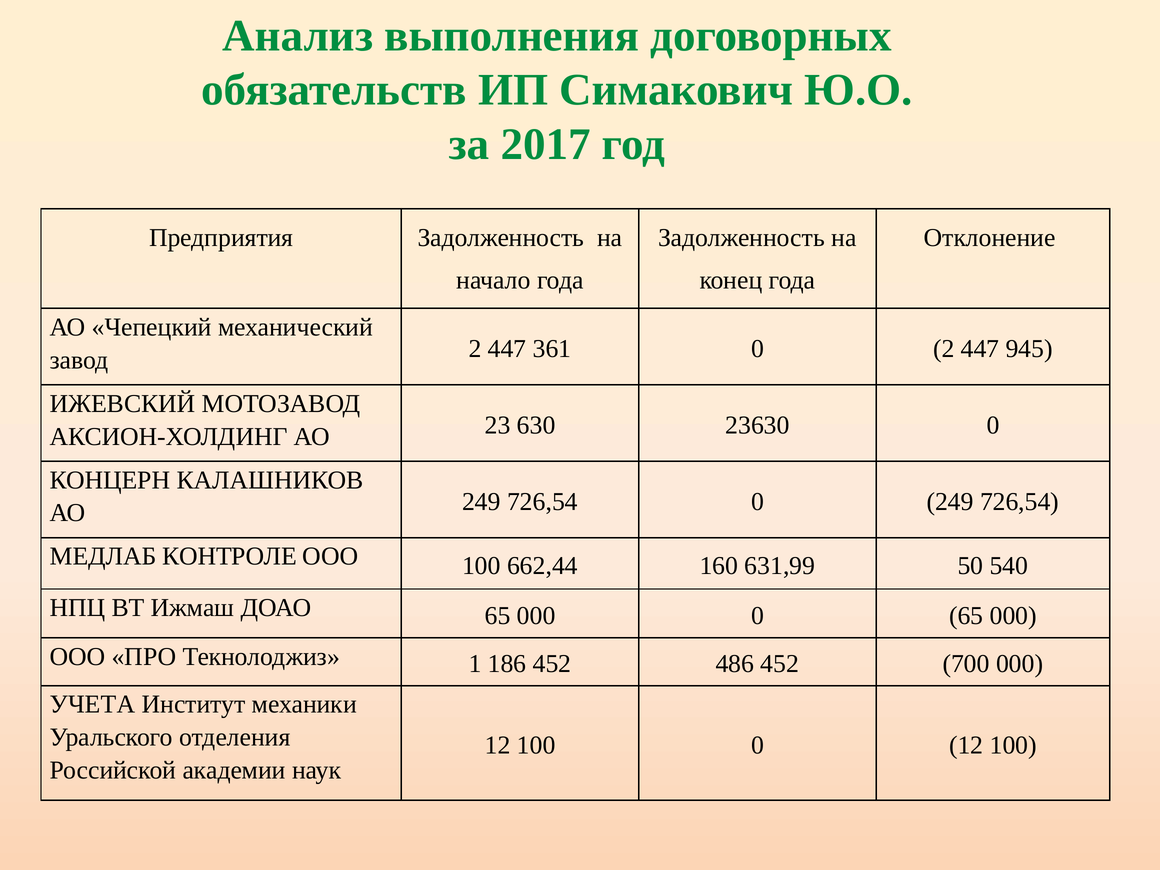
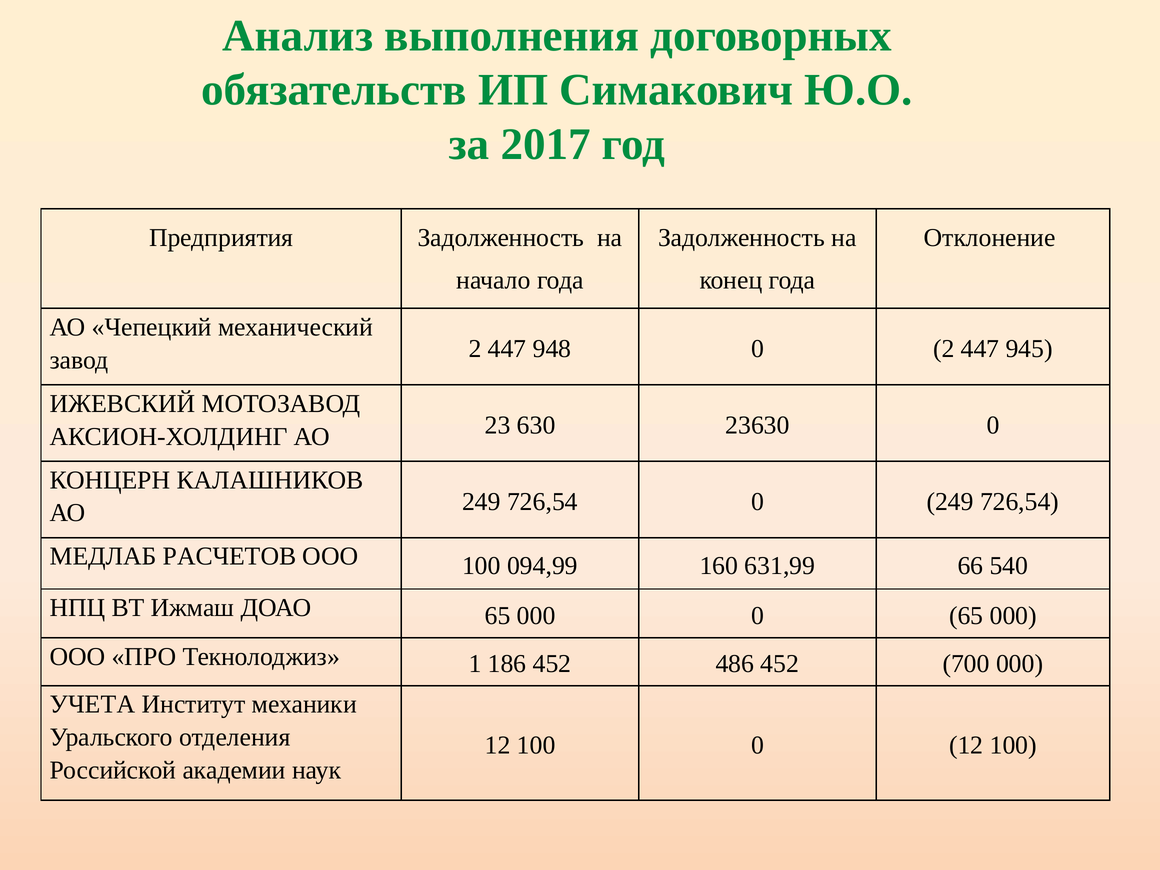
361: 361 -> 948
КОНТРОЛЕ: КОНТРОЛЕ -> РАСЧЕТОВ
662,44: 662,44 -> 094,99
50: 50 -> 66
